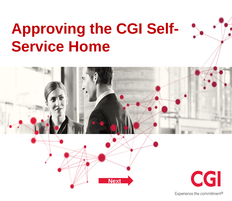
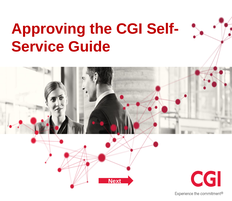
Home: Home -> Guide
